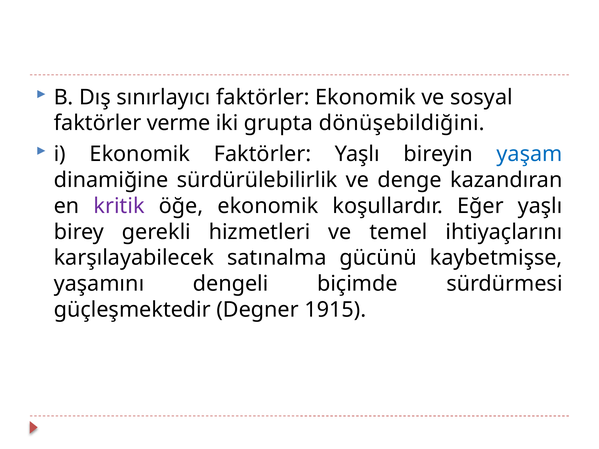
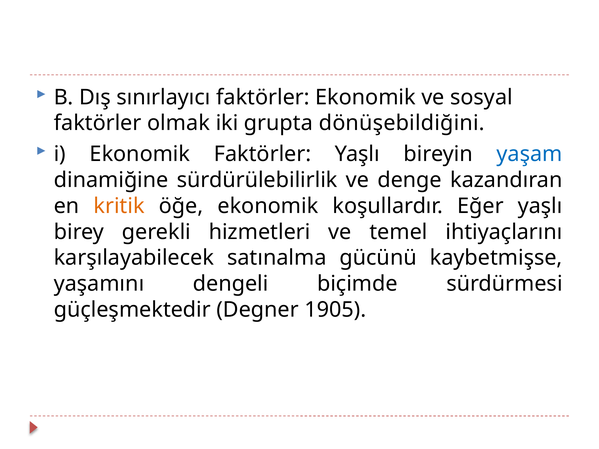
verme: verme -> olmak
kritik colour: purple -> orange
1915: 1915 -> 1905
